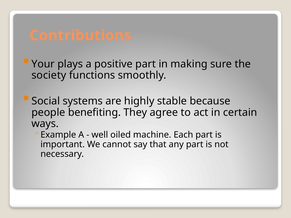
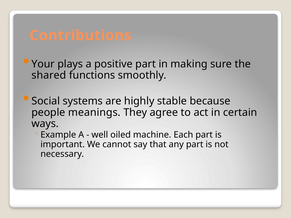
society: society -> shared
benefiting: benefiting -> meanings
